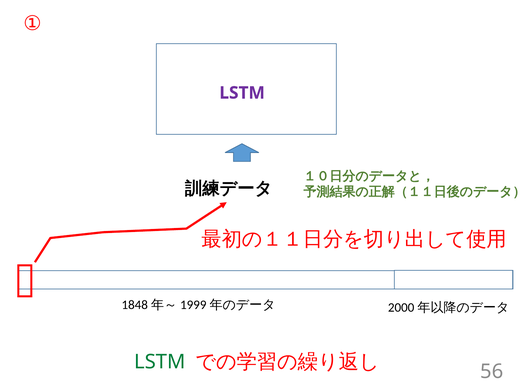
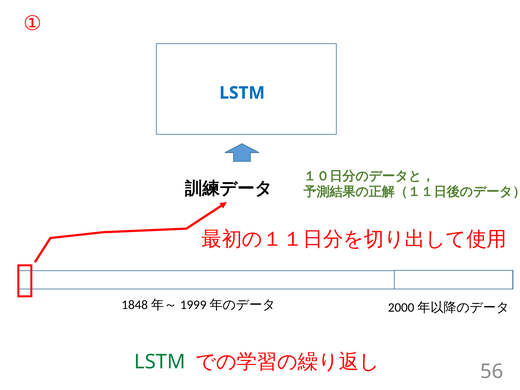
LSTM at (242, 93) colour: purple -> blue
